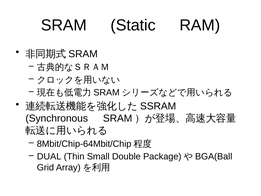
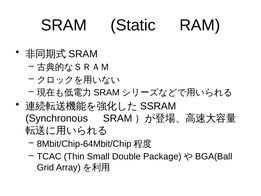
DUAL: DUAL -> TCAC
